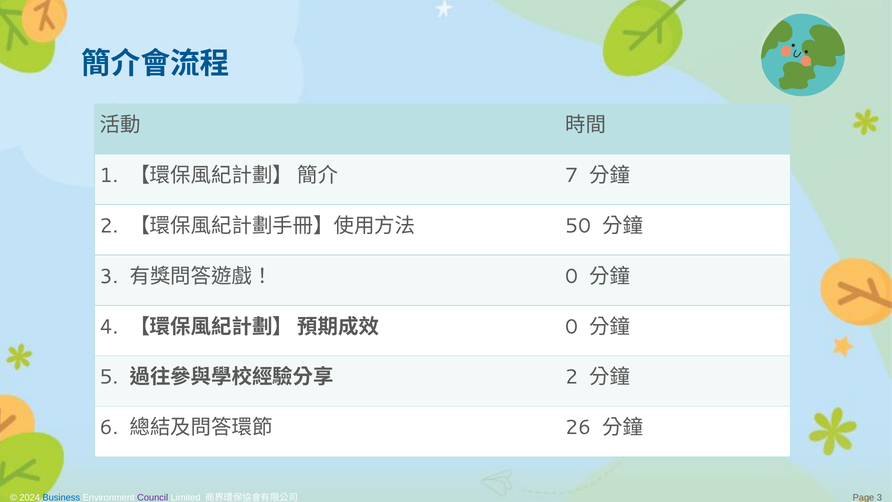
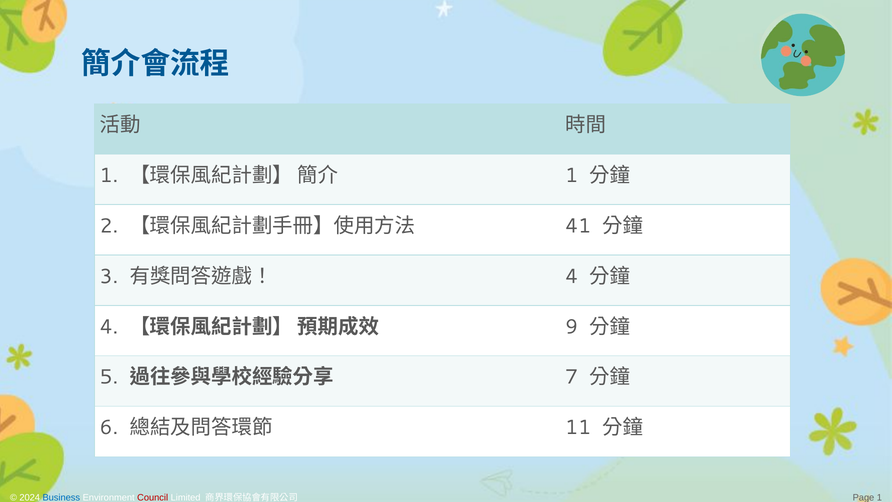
7 at (572, 176): 7 -> 1
50: 50 -> 41
0 at (572, 276): 0 -> 4
0 at (572, 327): 0 -> 9
2 at (572, 377): 2 -> 7
26: 26 -> 11
Council colour: purple -> red
Page 3: 3 -> 1
